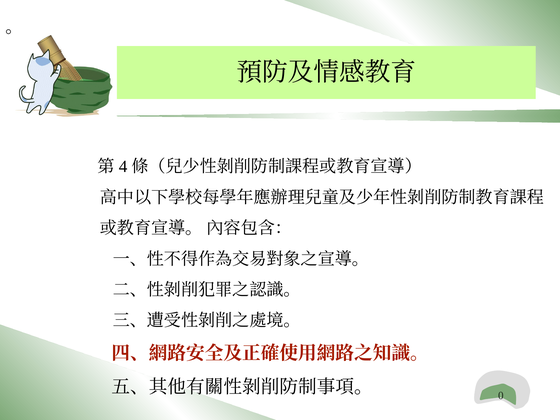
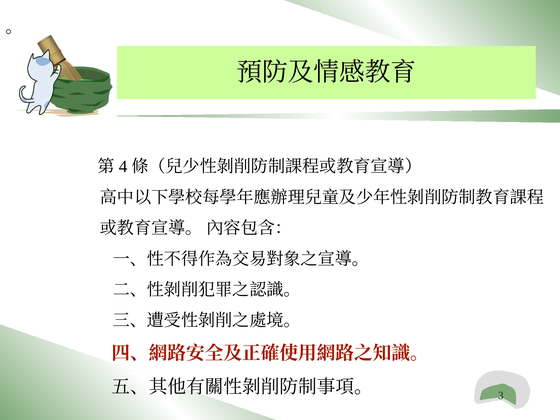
0: 0 -> 3
